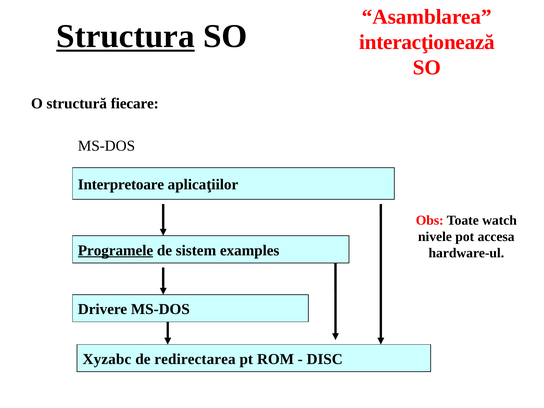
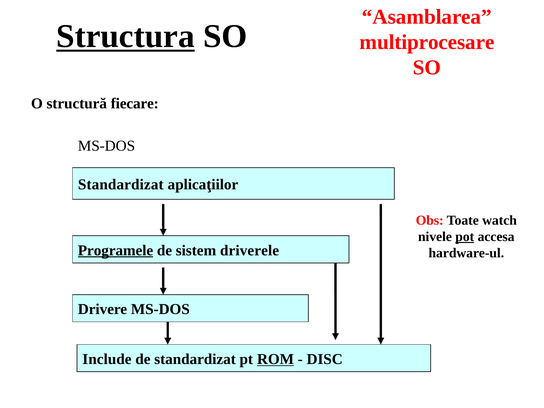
interacţionează: interacţionează -> multiprocesare
Interpretoare at (121, 185): Interpretoare -> Standardizat
pot underline: none -> present
examples: examples -> driverele
Xyzabc: Xyzabc -> Include
de redirectarea: redirectarea -> standardizat
ROM underline: none -> present
